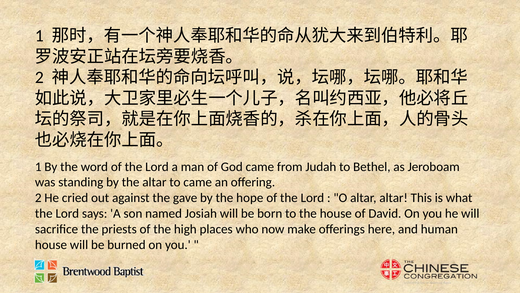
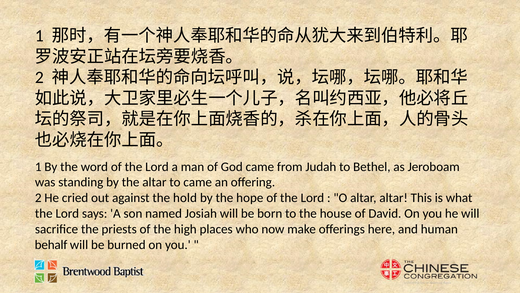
gave: gave -> hold
house at (51, 244): house -> behalf
